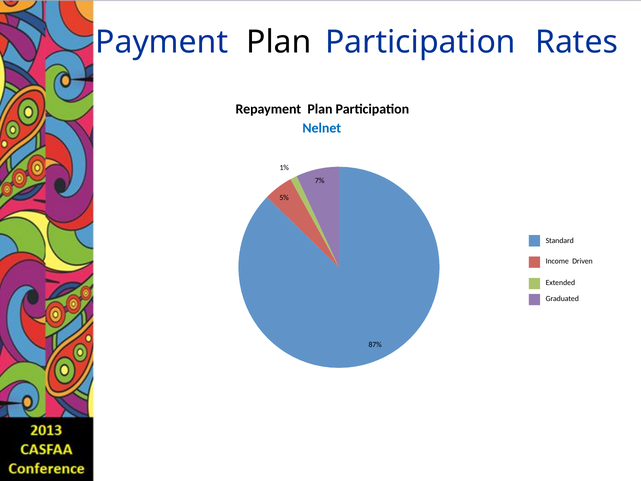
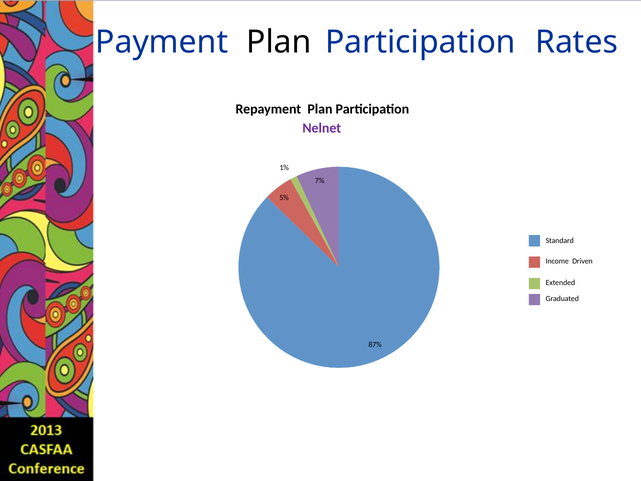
Nelnet colour: blue -> purple
